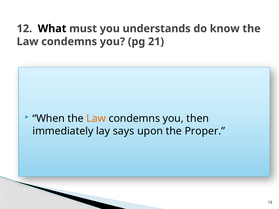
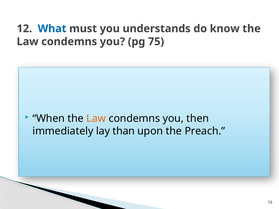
What colour: black -> blue
21: 21 -> 75
says: says -> than
Proper: Proper -> Preach
